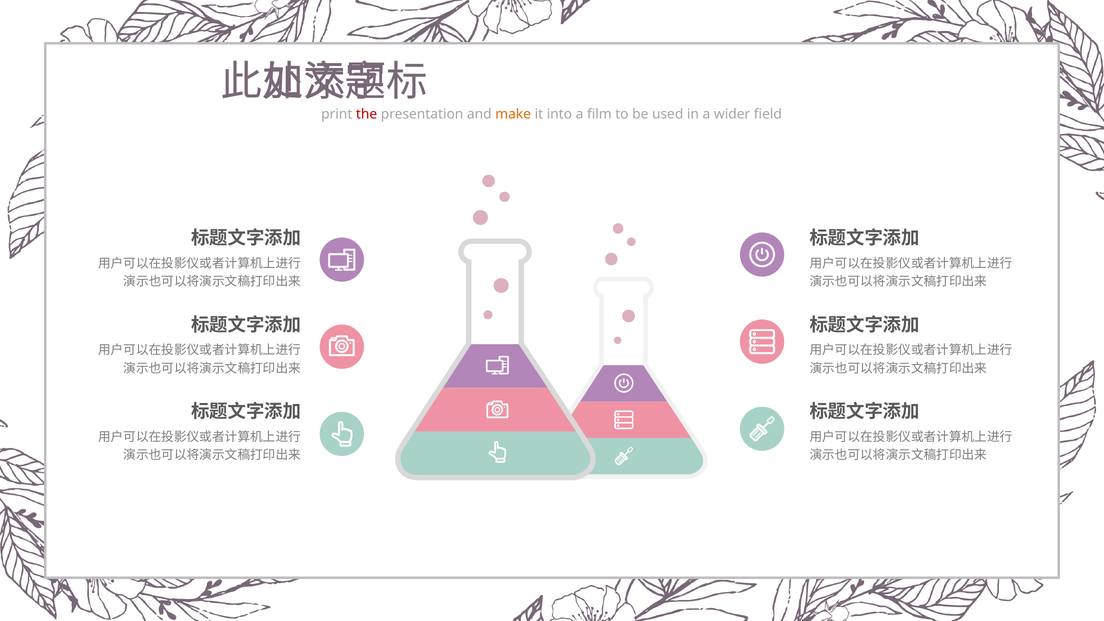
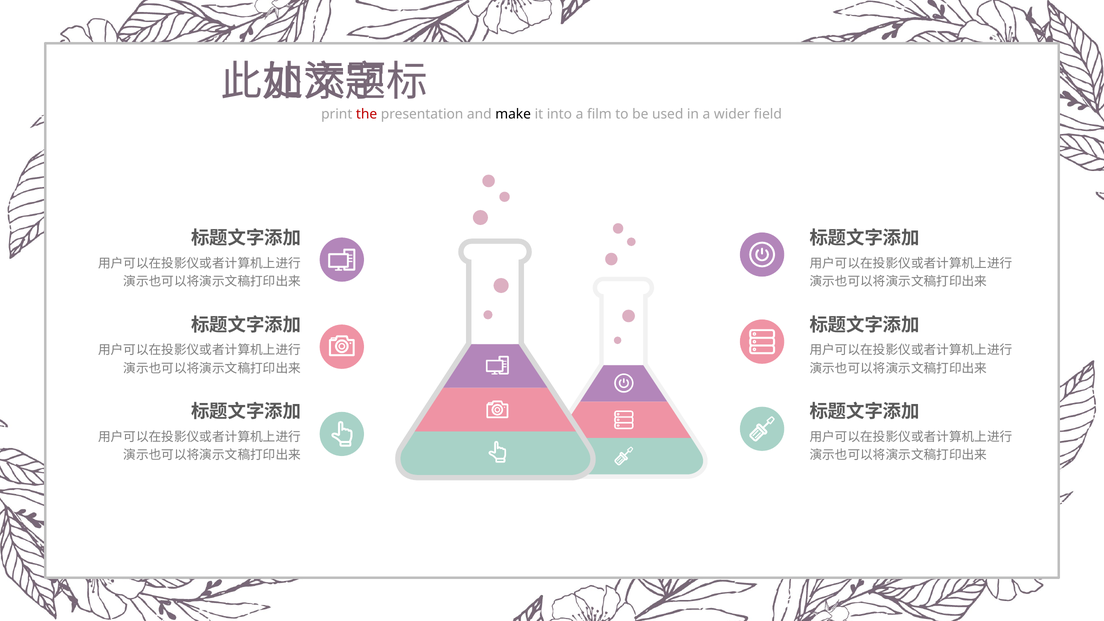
make colour: orange -> black
